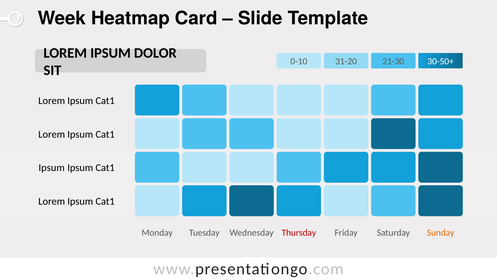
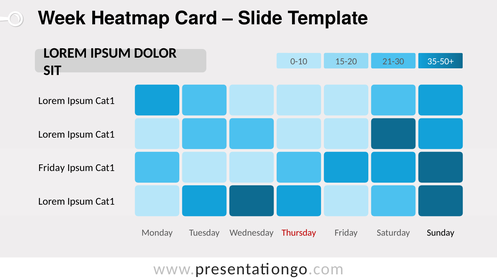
31-20: 31-20 -> 15-20
30-50+: 30-50+ -> 35-50+
Ipsum at (52, 168): Ipsum -> Friday
Sunday colour: orange -> black
